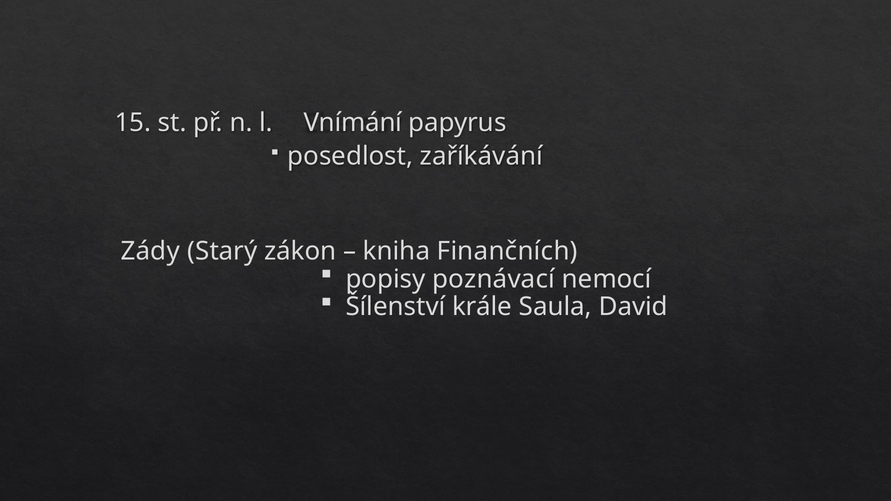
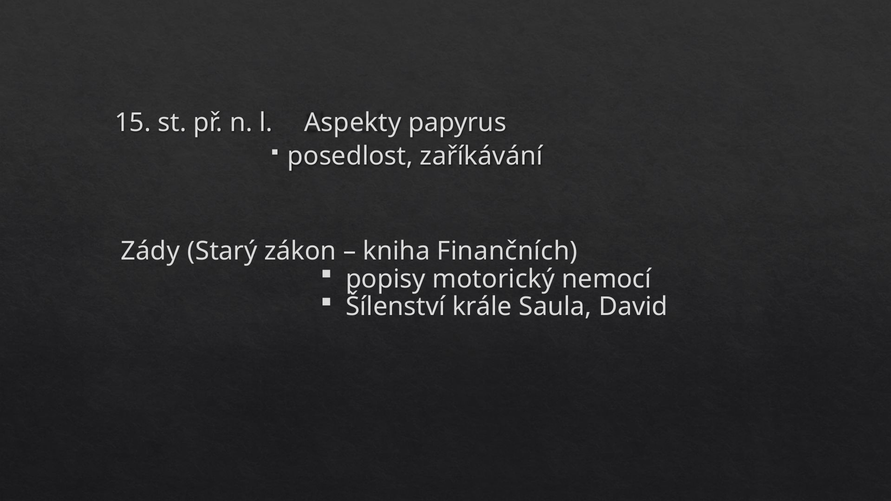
Vnímání: Vnímání -> Aspekty
poznávací: poznávací -> motorický
